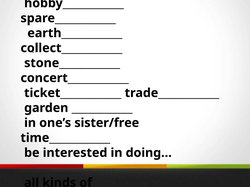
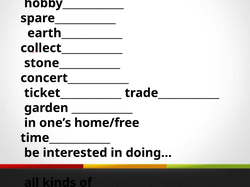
sister/free: sister/free -> home/free
